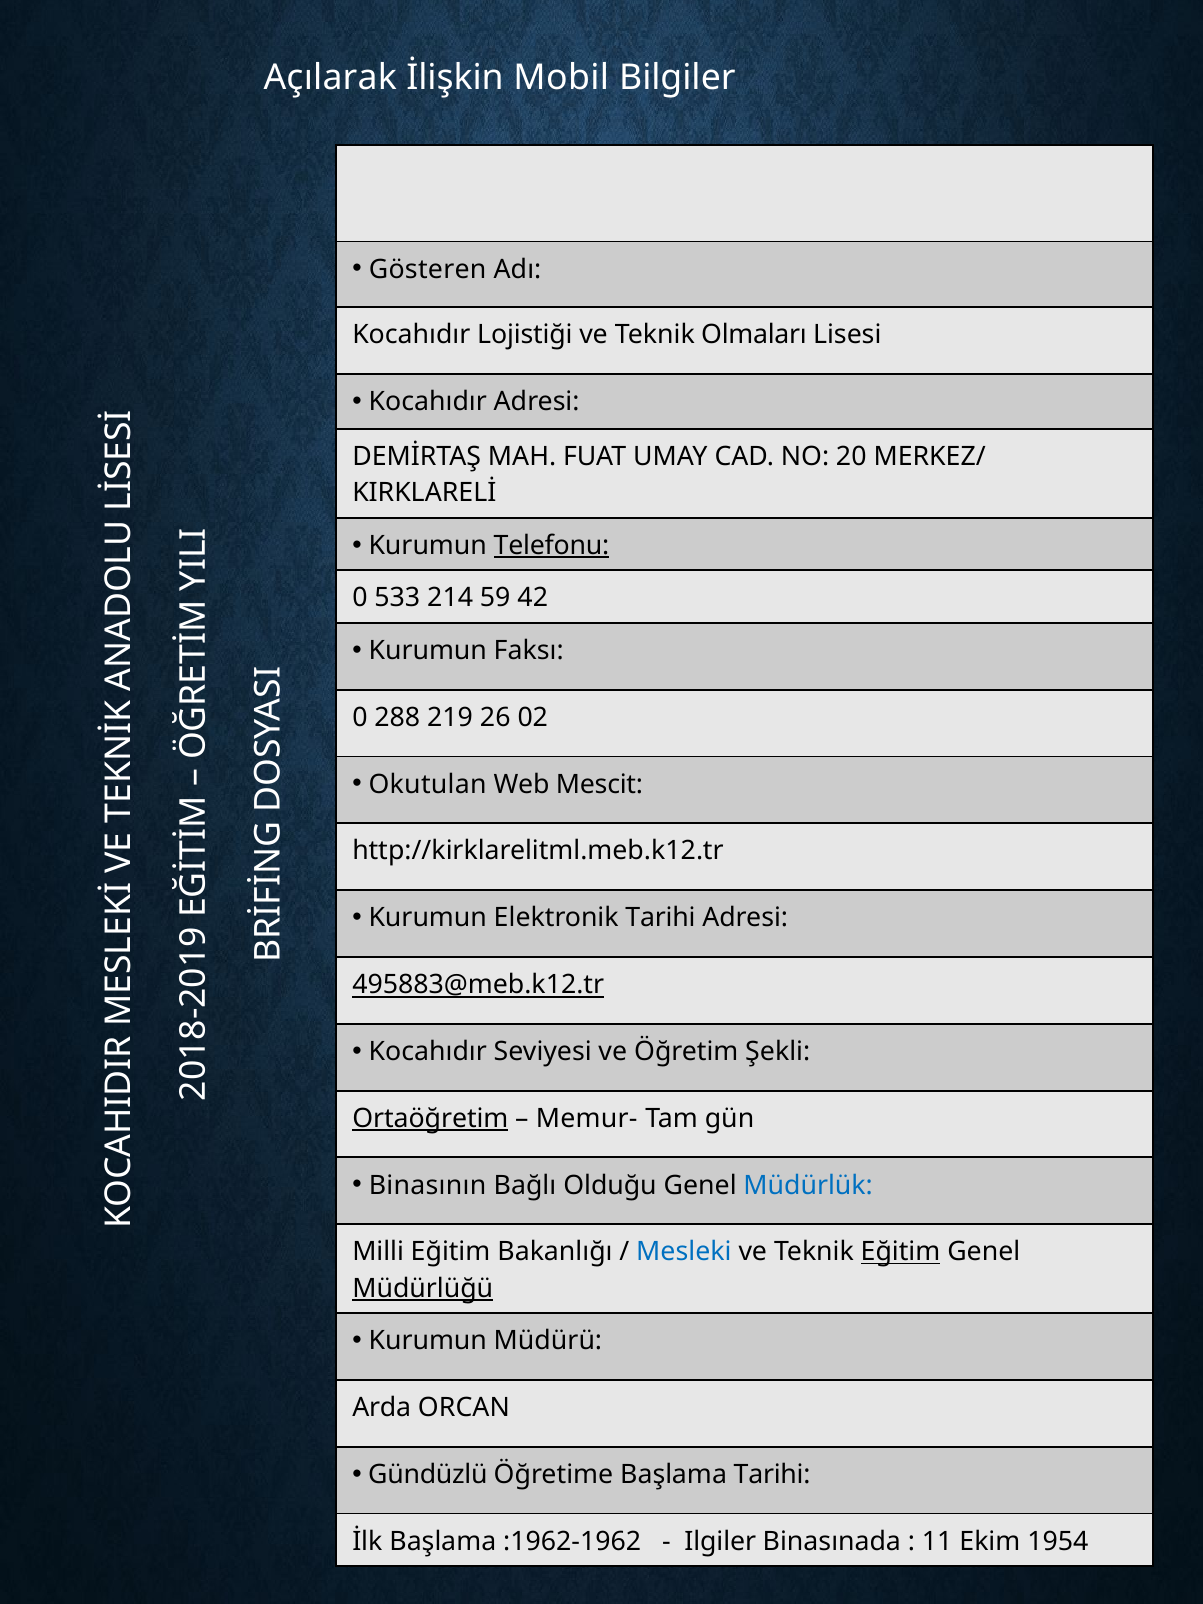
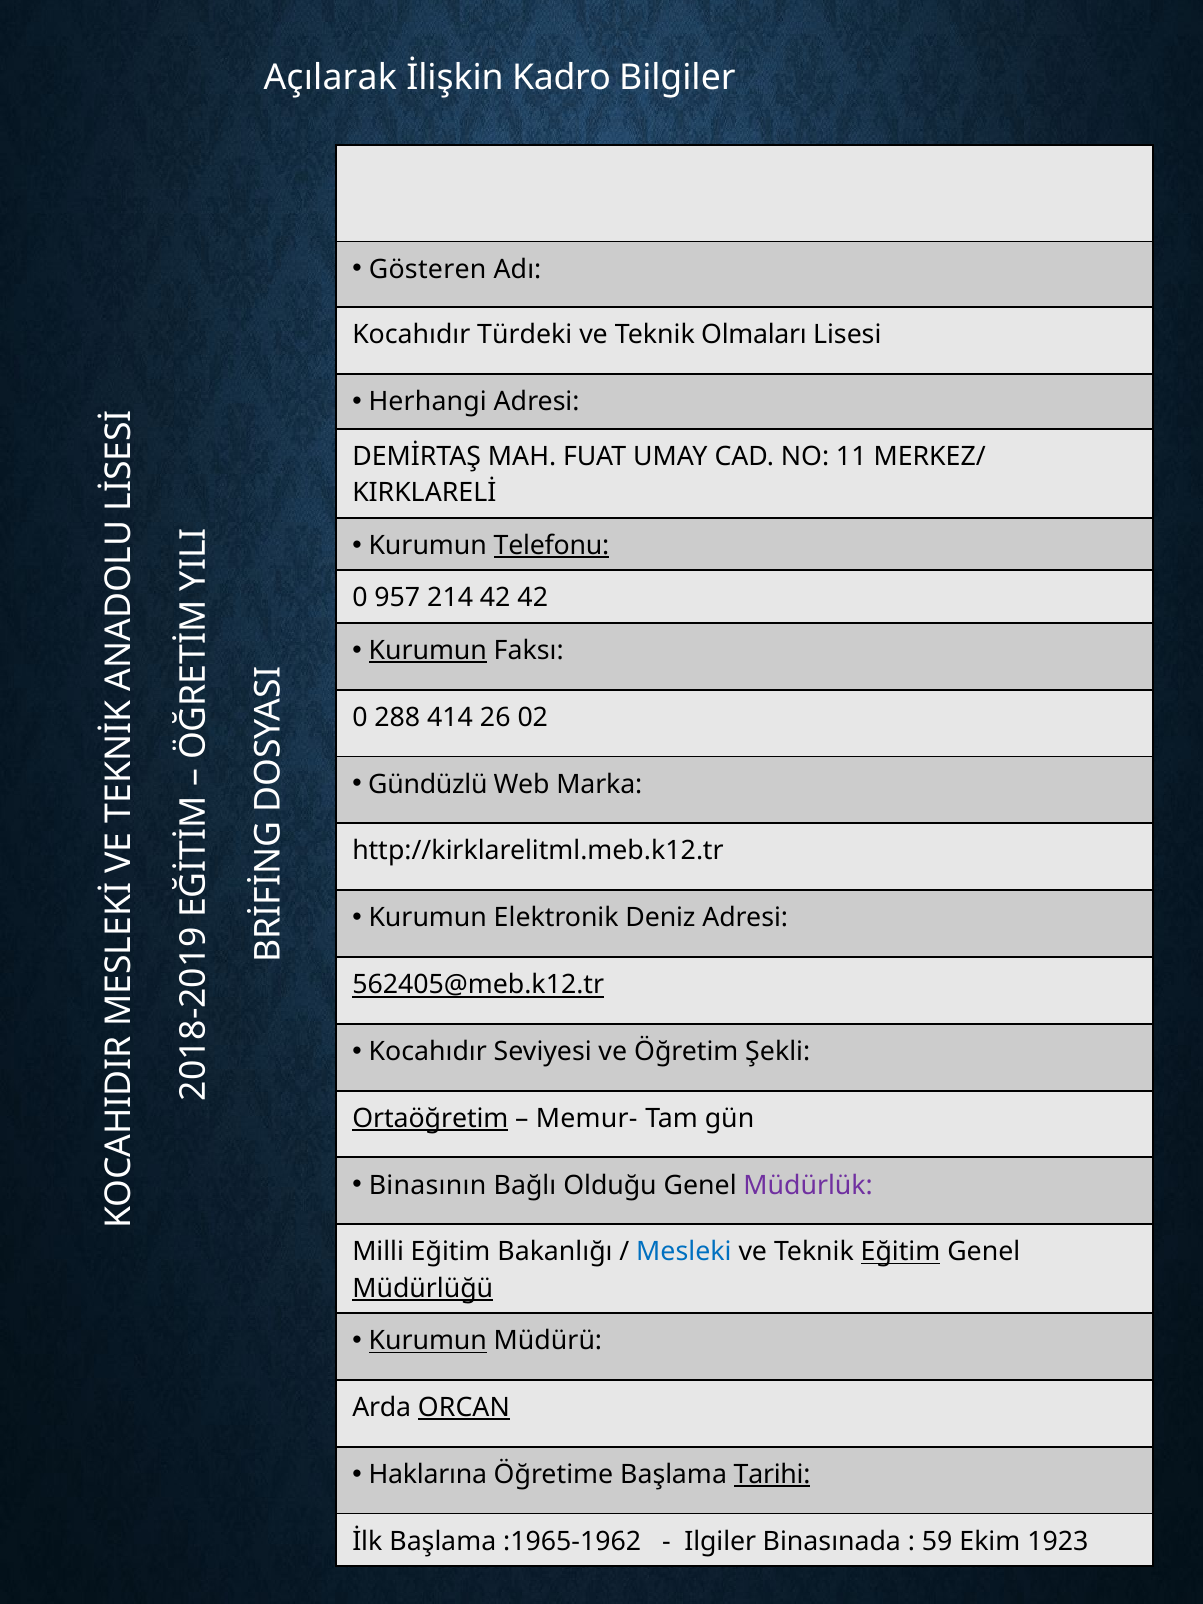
Mobil: Mobil -> Kadro
Lojistiği: Lojistiği -> Türdeki
Kocahıdır at (428, 402): Kocahıdır -> Herhangi
20: 20 -> 11
533: 533 -> 957
214 59: 59 -> 42
Kurumun at (428, 651) underline: none -> present
219: 219 -> 414
Okutulan: Okutulan -> Gündüzlü
Mescit: Mescit -> Marka
Elektronik Tarihi: Tarihi -> Deniz
495883@meb.k12.tr: 495883@meb.k12.tr -> 562405@meb.k12.tr
Müdürlük colour: blue -> purple
Kurumun at (428, 1341) underline: none -> present
ORCAN underline: none -> present
Gündüzlü: Gündüzlü -> Haklarına
Tarihi at (772, 1475) underline: none -> present
:1962-1962: :1962-1962 -> :1965-1962
11: 11 -> 59
1954: 1954 -> 1923
